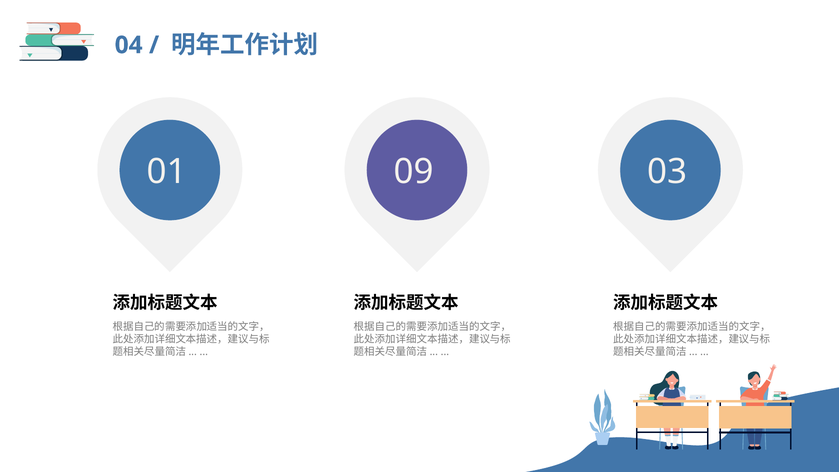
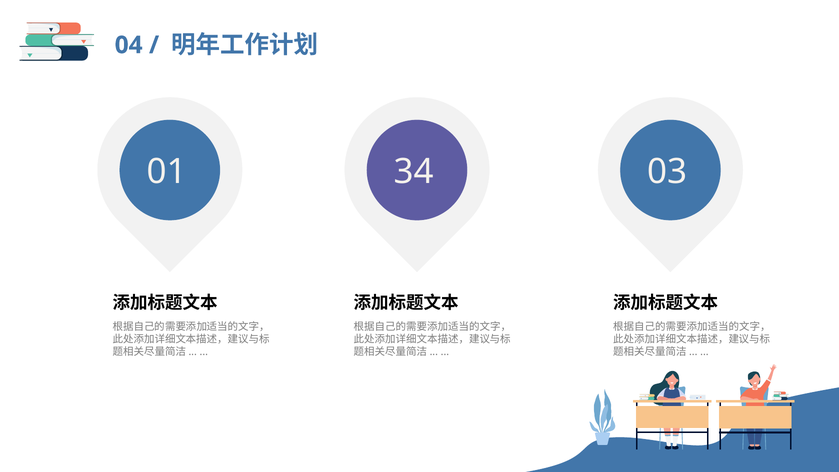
09: 09 -> 34
